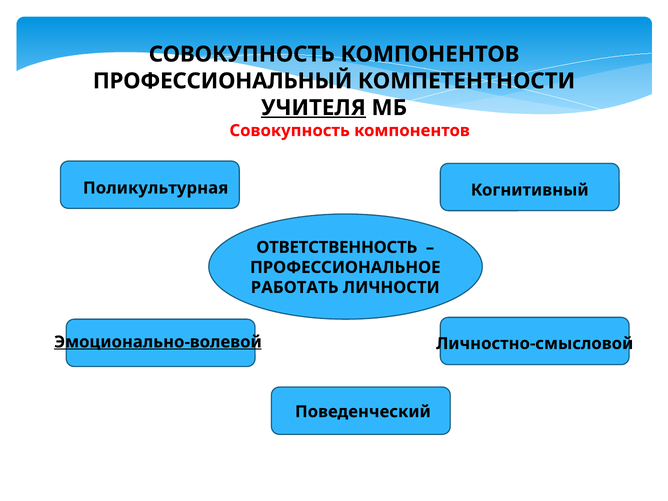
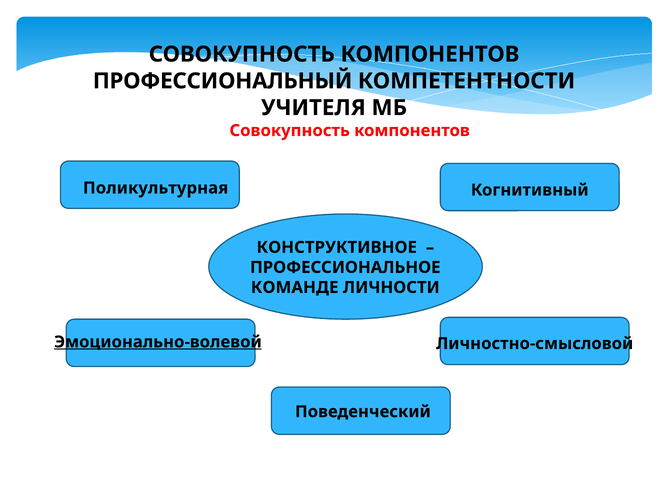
УЧИТЕЛЯ underline: present -> none
ОТВЕТСТВЕННОСТЬ: ОТВЕТСТВЕННОСТЬ -> КОНСТРУКТИВНОЕ
РАБОТАТЬ: РАБОТАТЬ -> КОМАНДЕ
